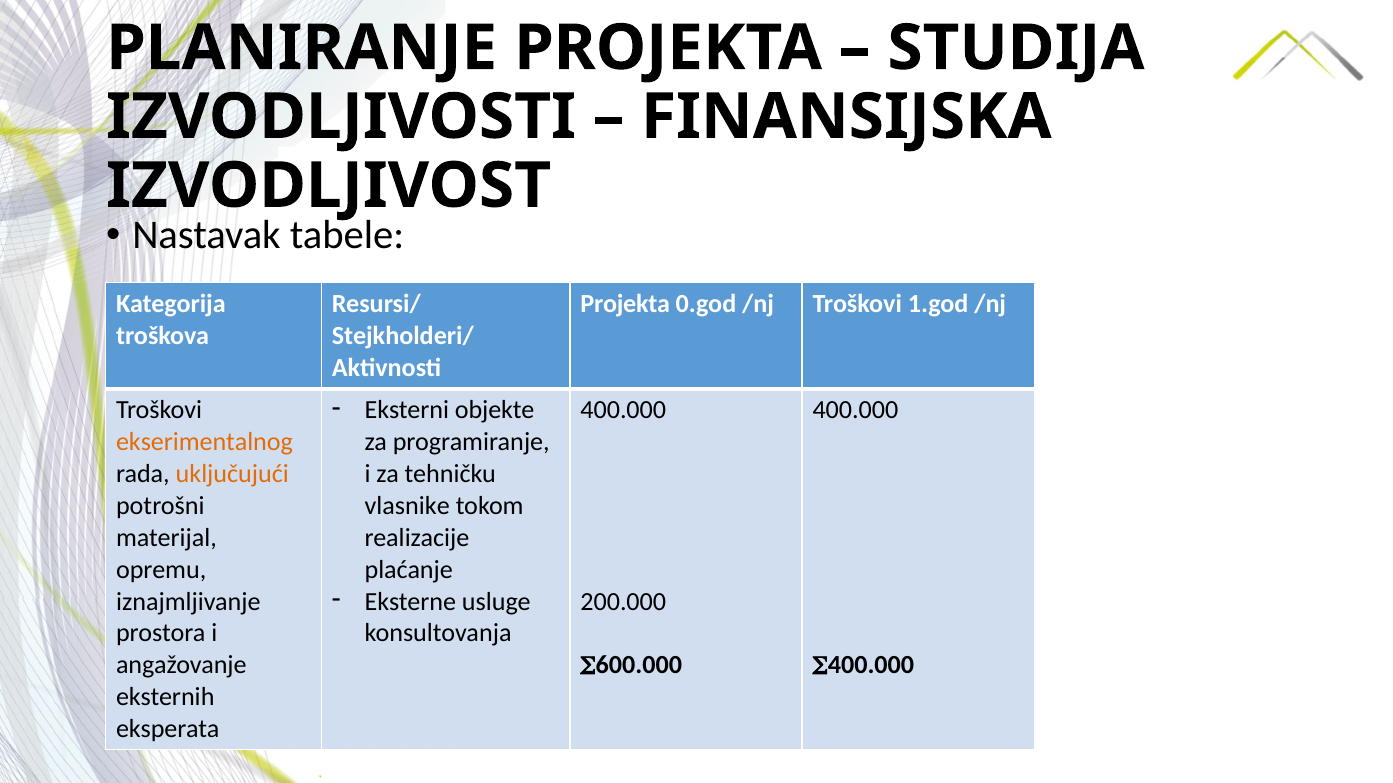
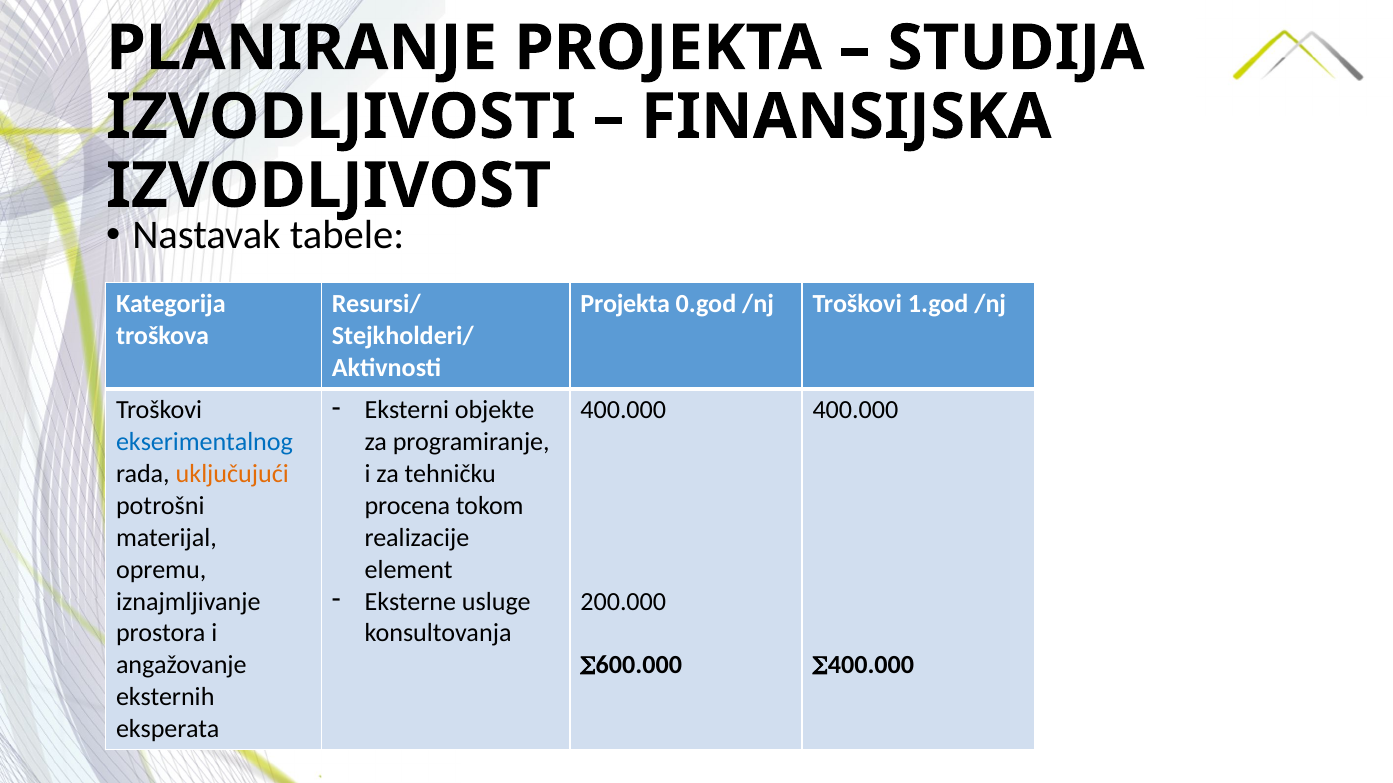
ekserimentalnog colour: orange -> blue
vlasnike: vlasnike -> procena
plaćanje: plaćanje -> element
